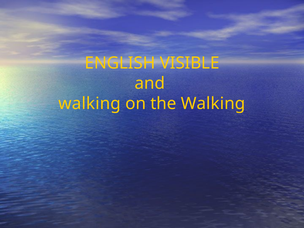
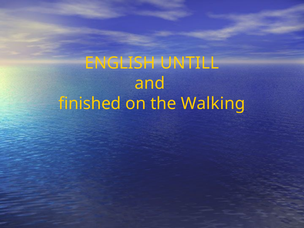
VISIBLE: VISIBLE -> UNTILL
walking at (90, 103): walking -> finished
